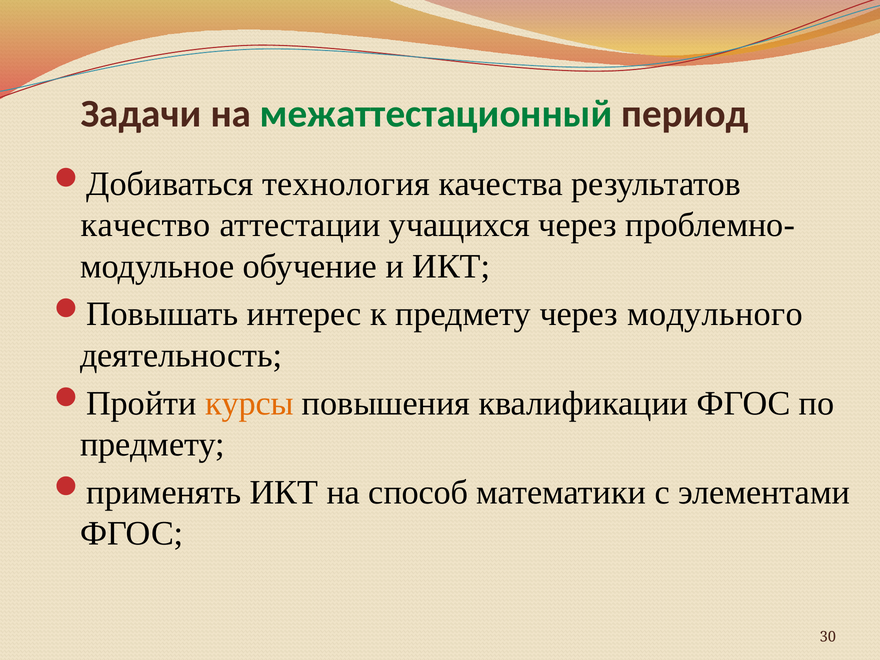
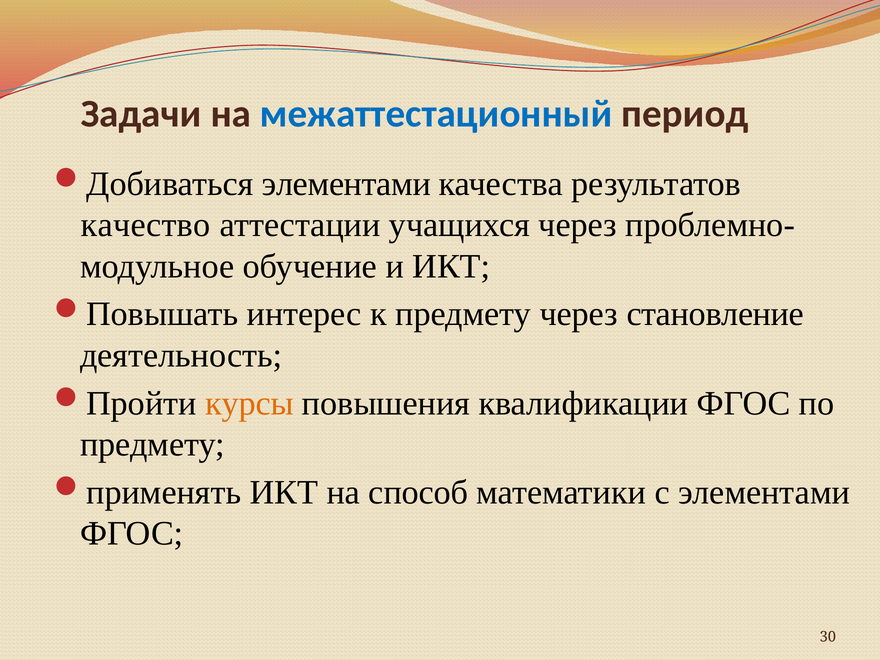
межаттестационный colour: green -> blue
технология at (346, 184): технология -> элементами
модульного: модульного -> становление
